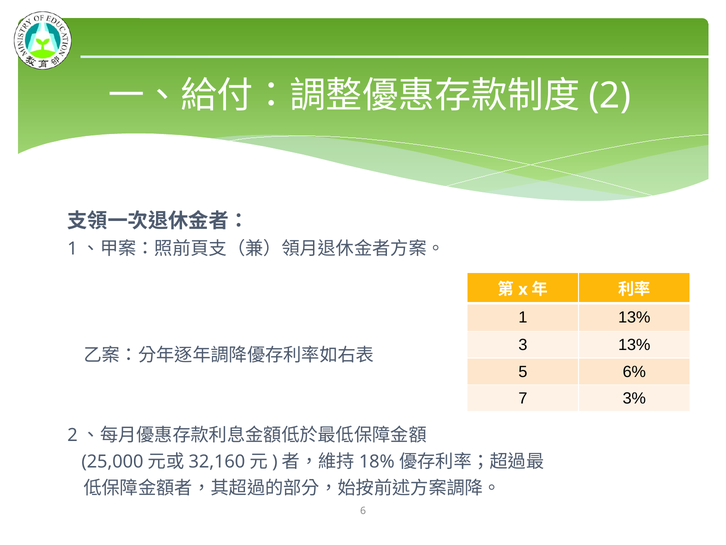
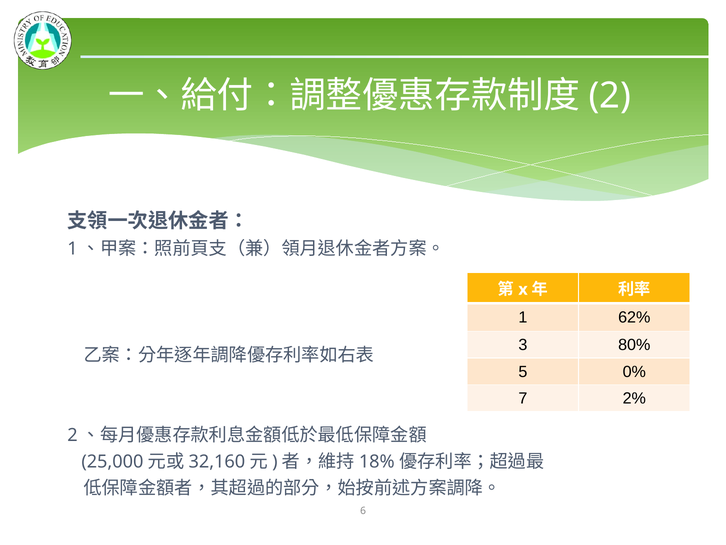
1 13%: 13% -> 62%
3 13%: 13% -> 80%
6%: 6% -> 0%
3%: 3% -> 2%
